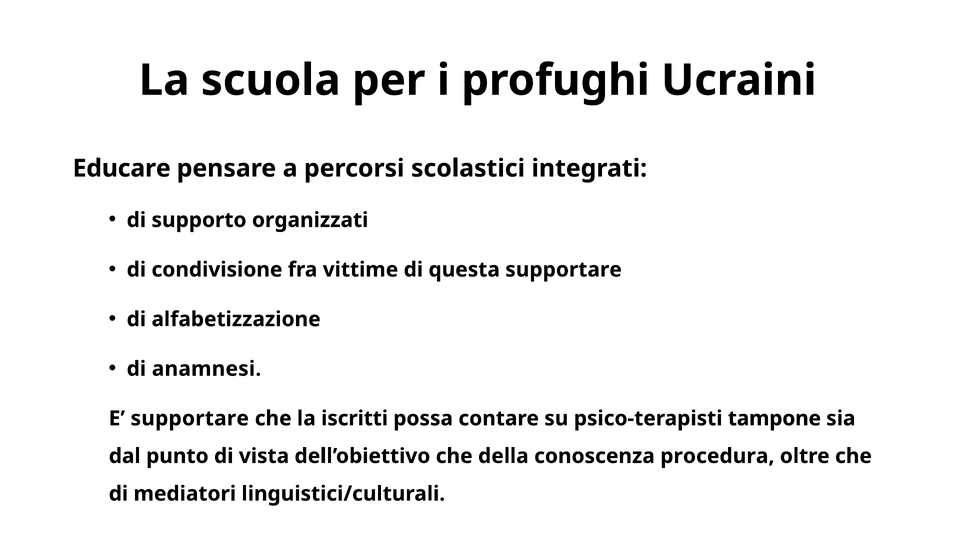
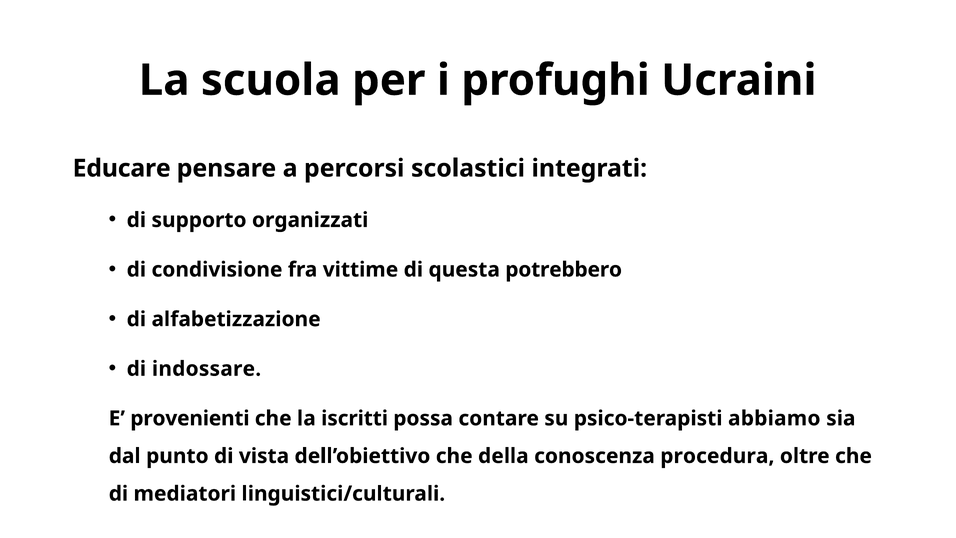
questa supportare: supportare -> potrebbero
anamnesi: anamnesi -> indossare
E supportare: supportare -> provenienti
tampone: tampone -> abbiamo
